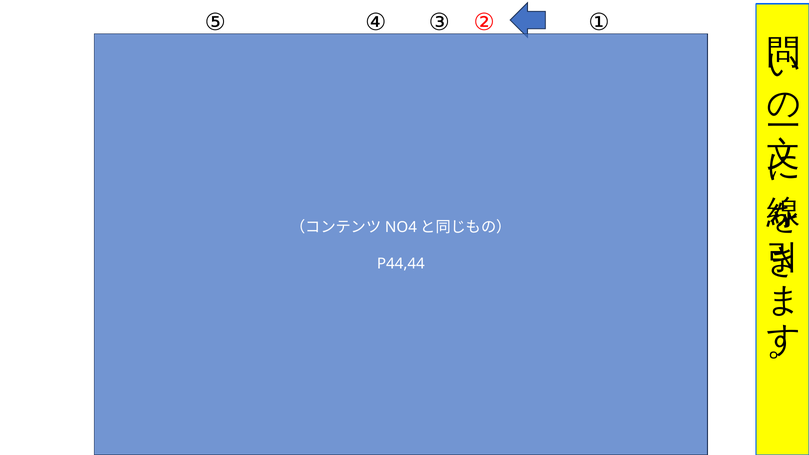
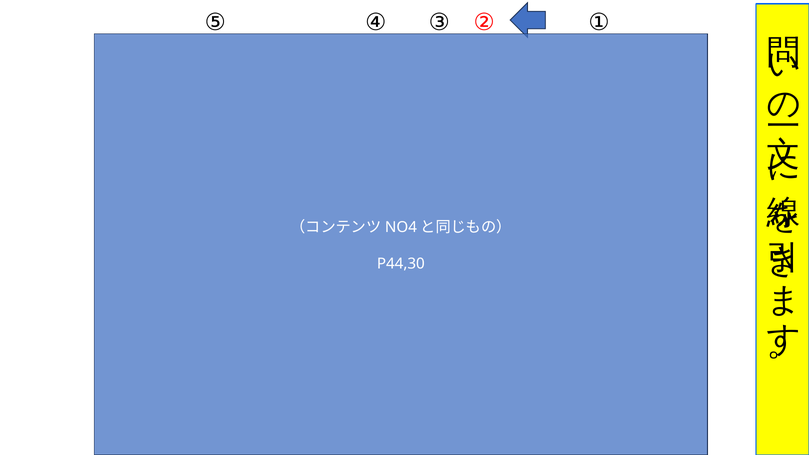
P44,44: P44,44 -> P44,30
